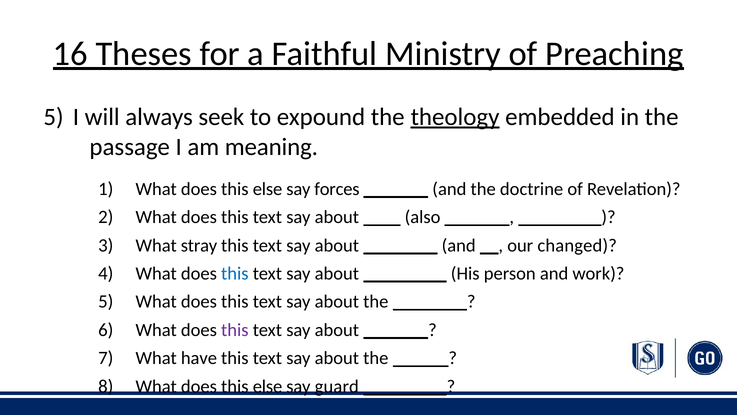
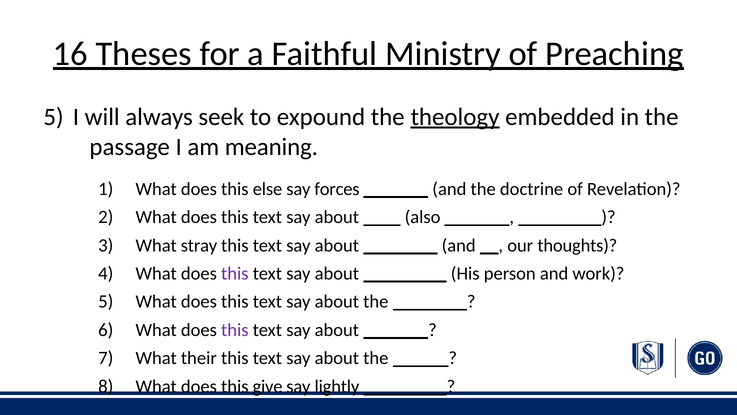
changed: changed -> thoughts
this at (235, 273) colour: blue -> purple
have: have -> their
else at (267, 386): else -> give
guard: guard -> lightly
